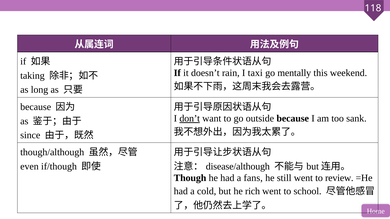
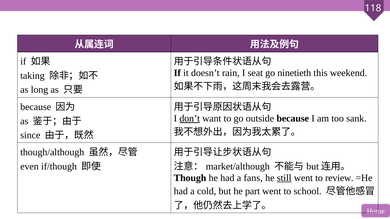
taxi: taxi -> seat
mentally: mentally -> ninetieth
disease/although: disease/although -> market/although
still underline: none -> present
rich: rich -> part
